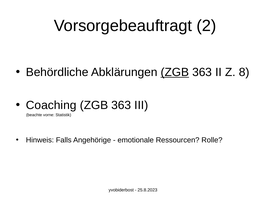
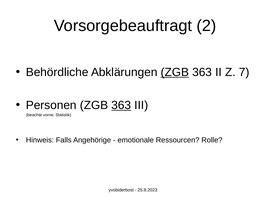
8: 8 -> 7
Coaching: Coaching -> Personen
363 at (121, 106) underline: none -> present
